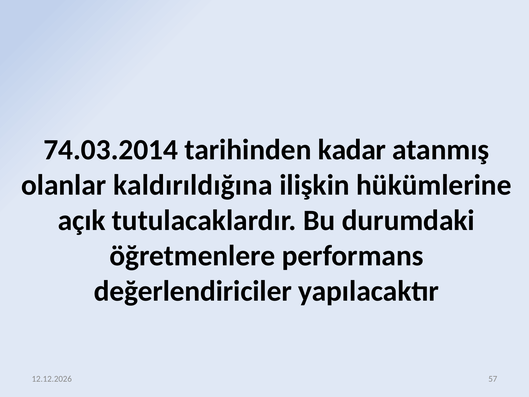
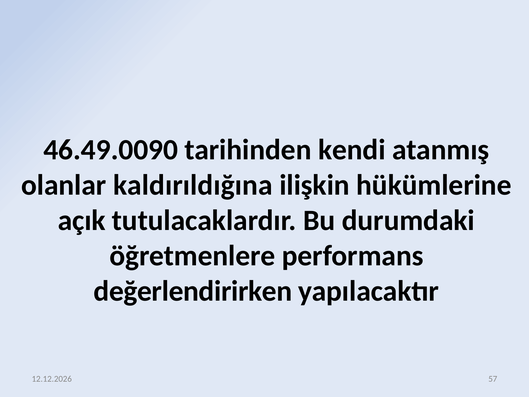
74.03.2014: 74.03.2014 -> 46.49.0090
kadar: kadar -> kendi
değerlendiriciler: değerlendiriciler -> değerlendirirken
